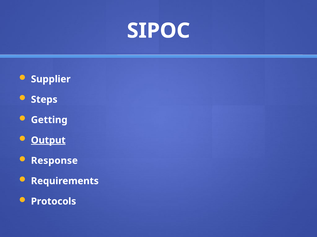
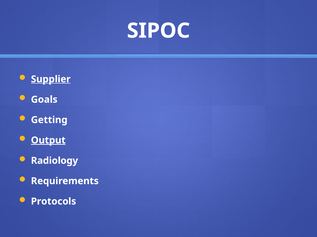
Supplier underline: none -> present
Steps: Steps -> Goals
Response: Response -> Radiology
